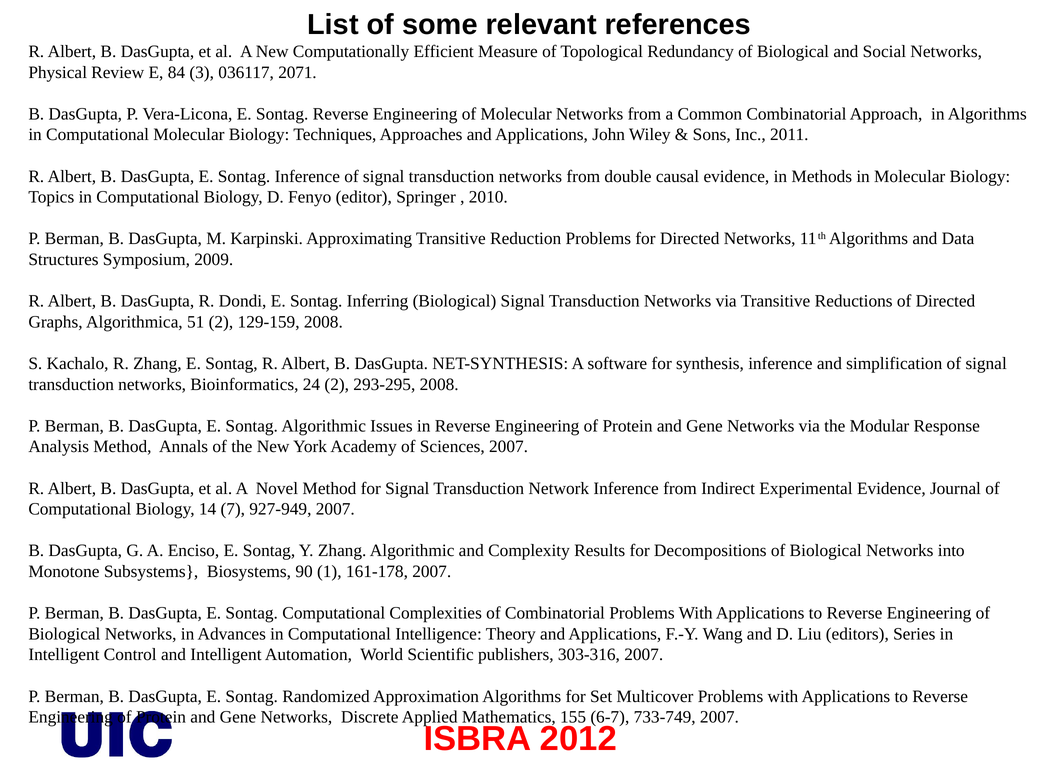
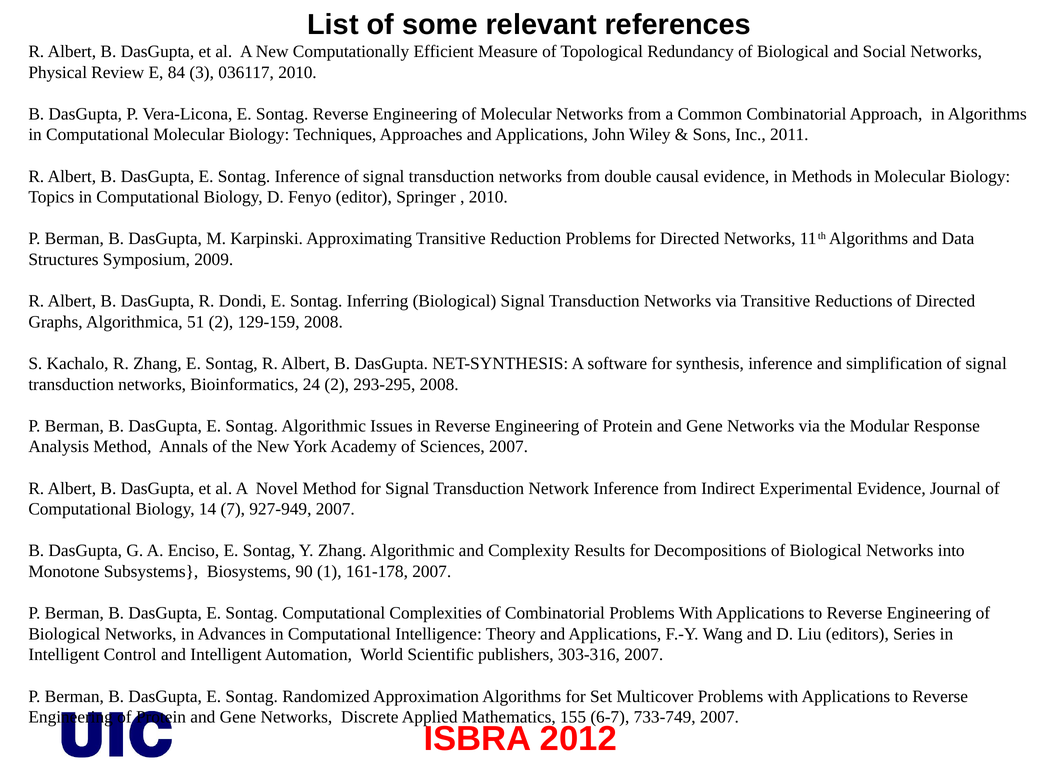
036117 2071: 2071 -> 2010
